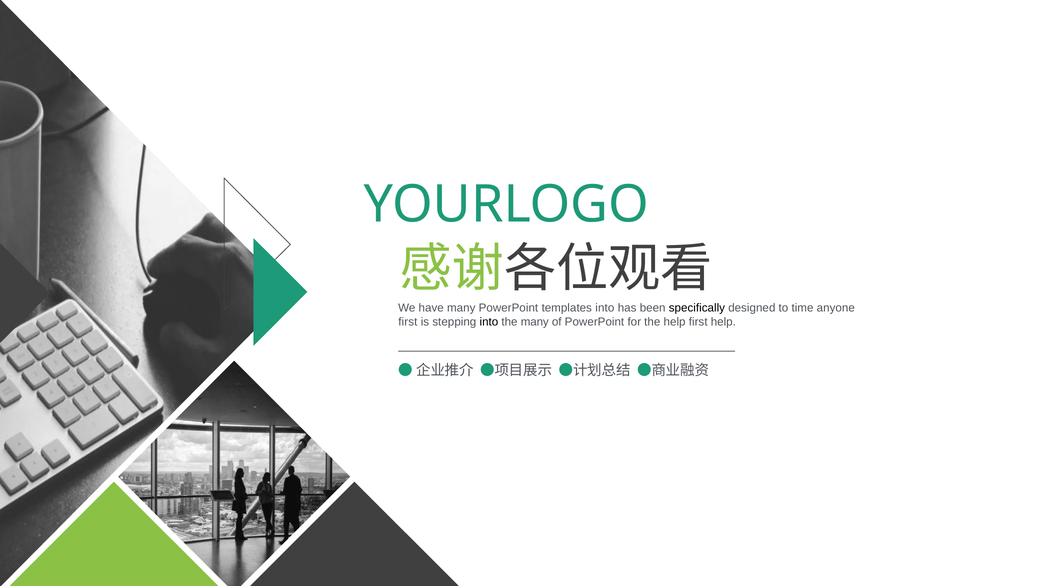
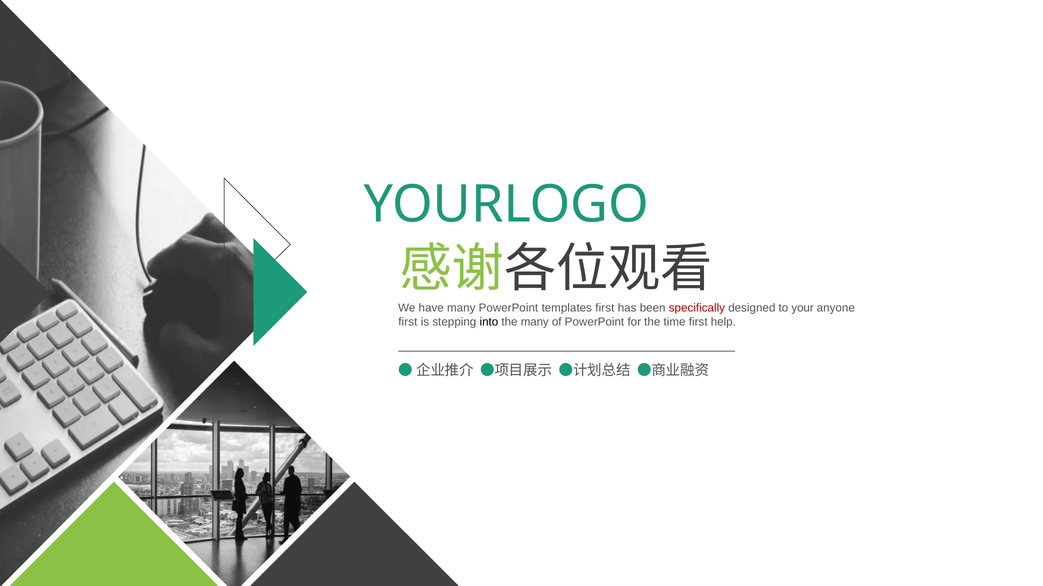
templates into: into -> first
specifically colour: black -> red
time: time -> your
the help: help -> time
